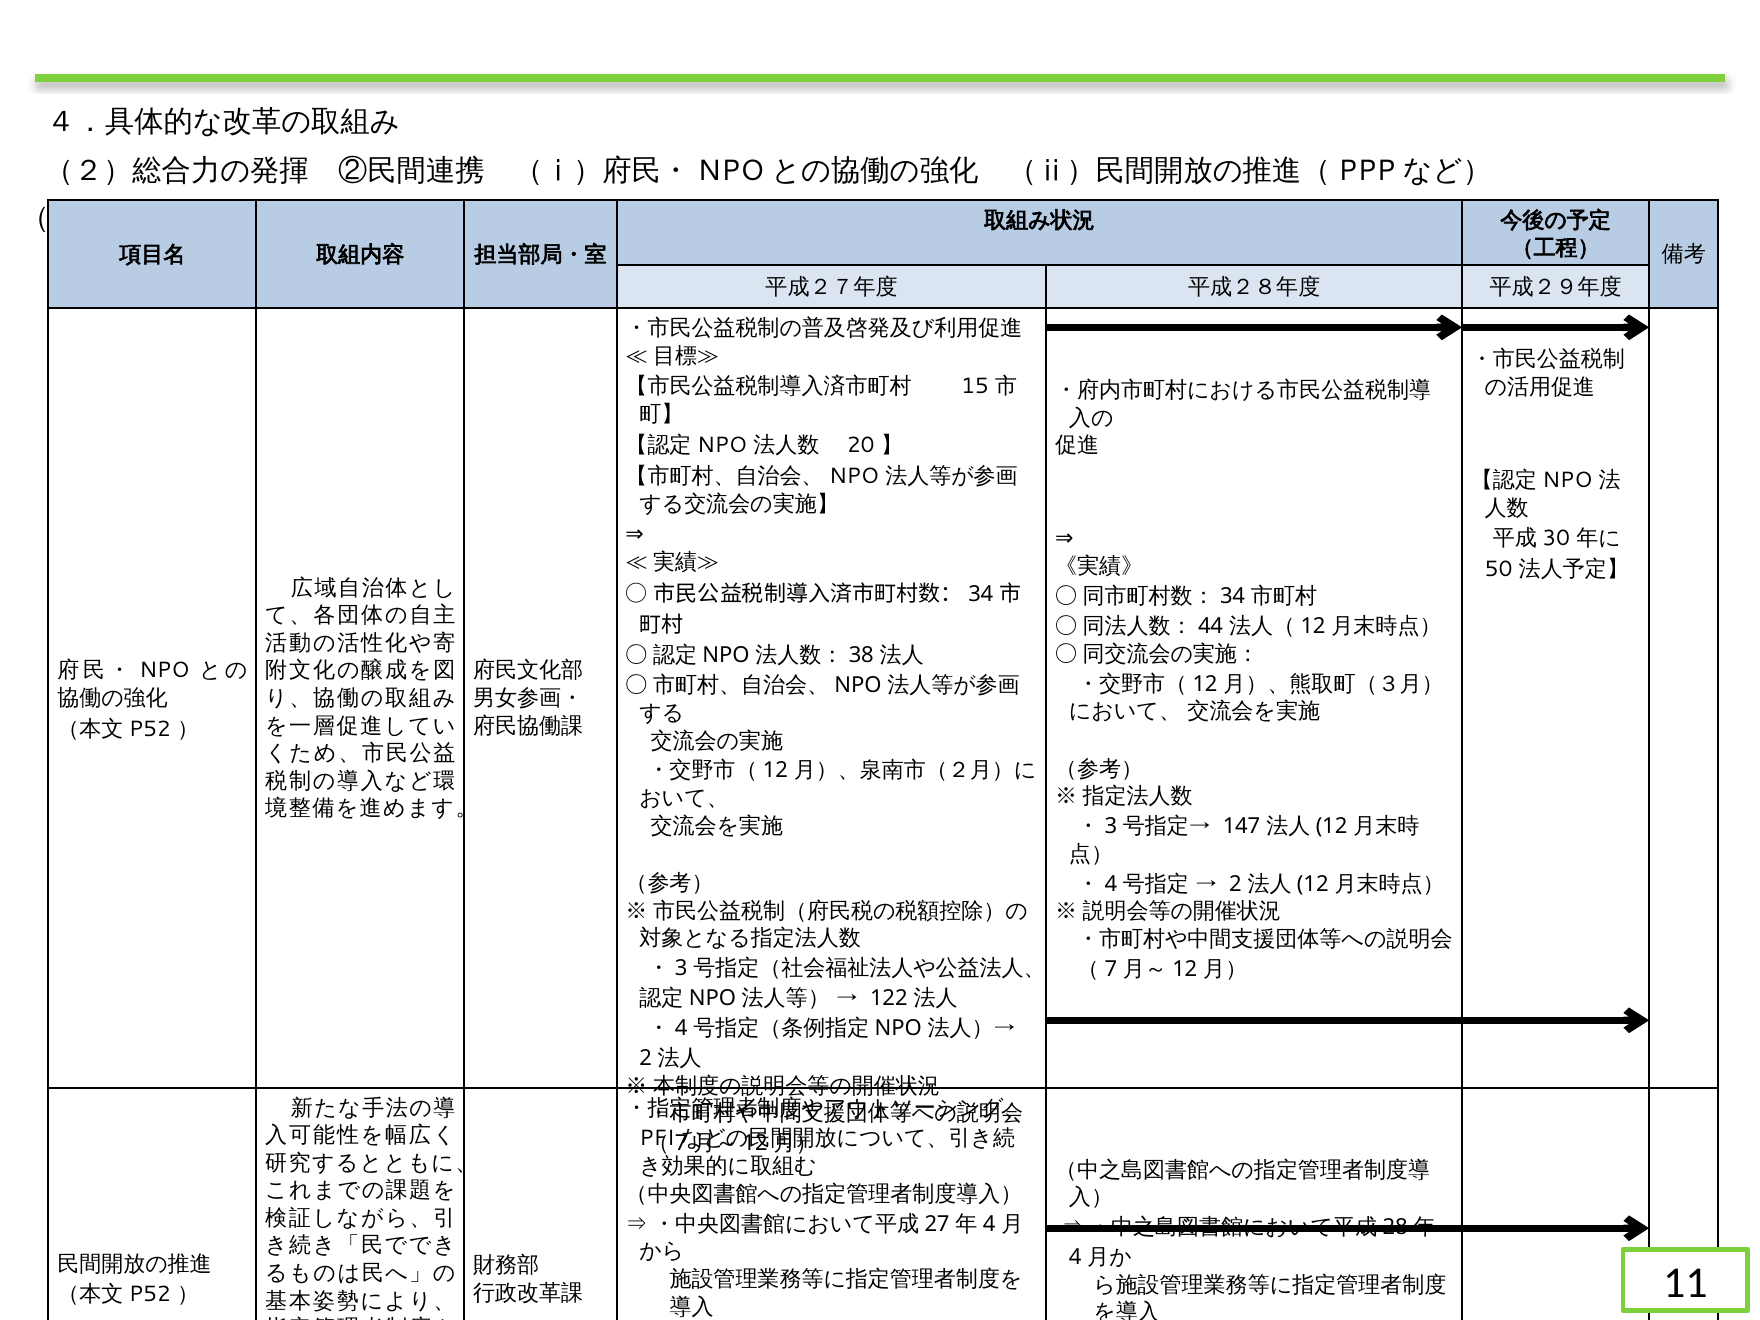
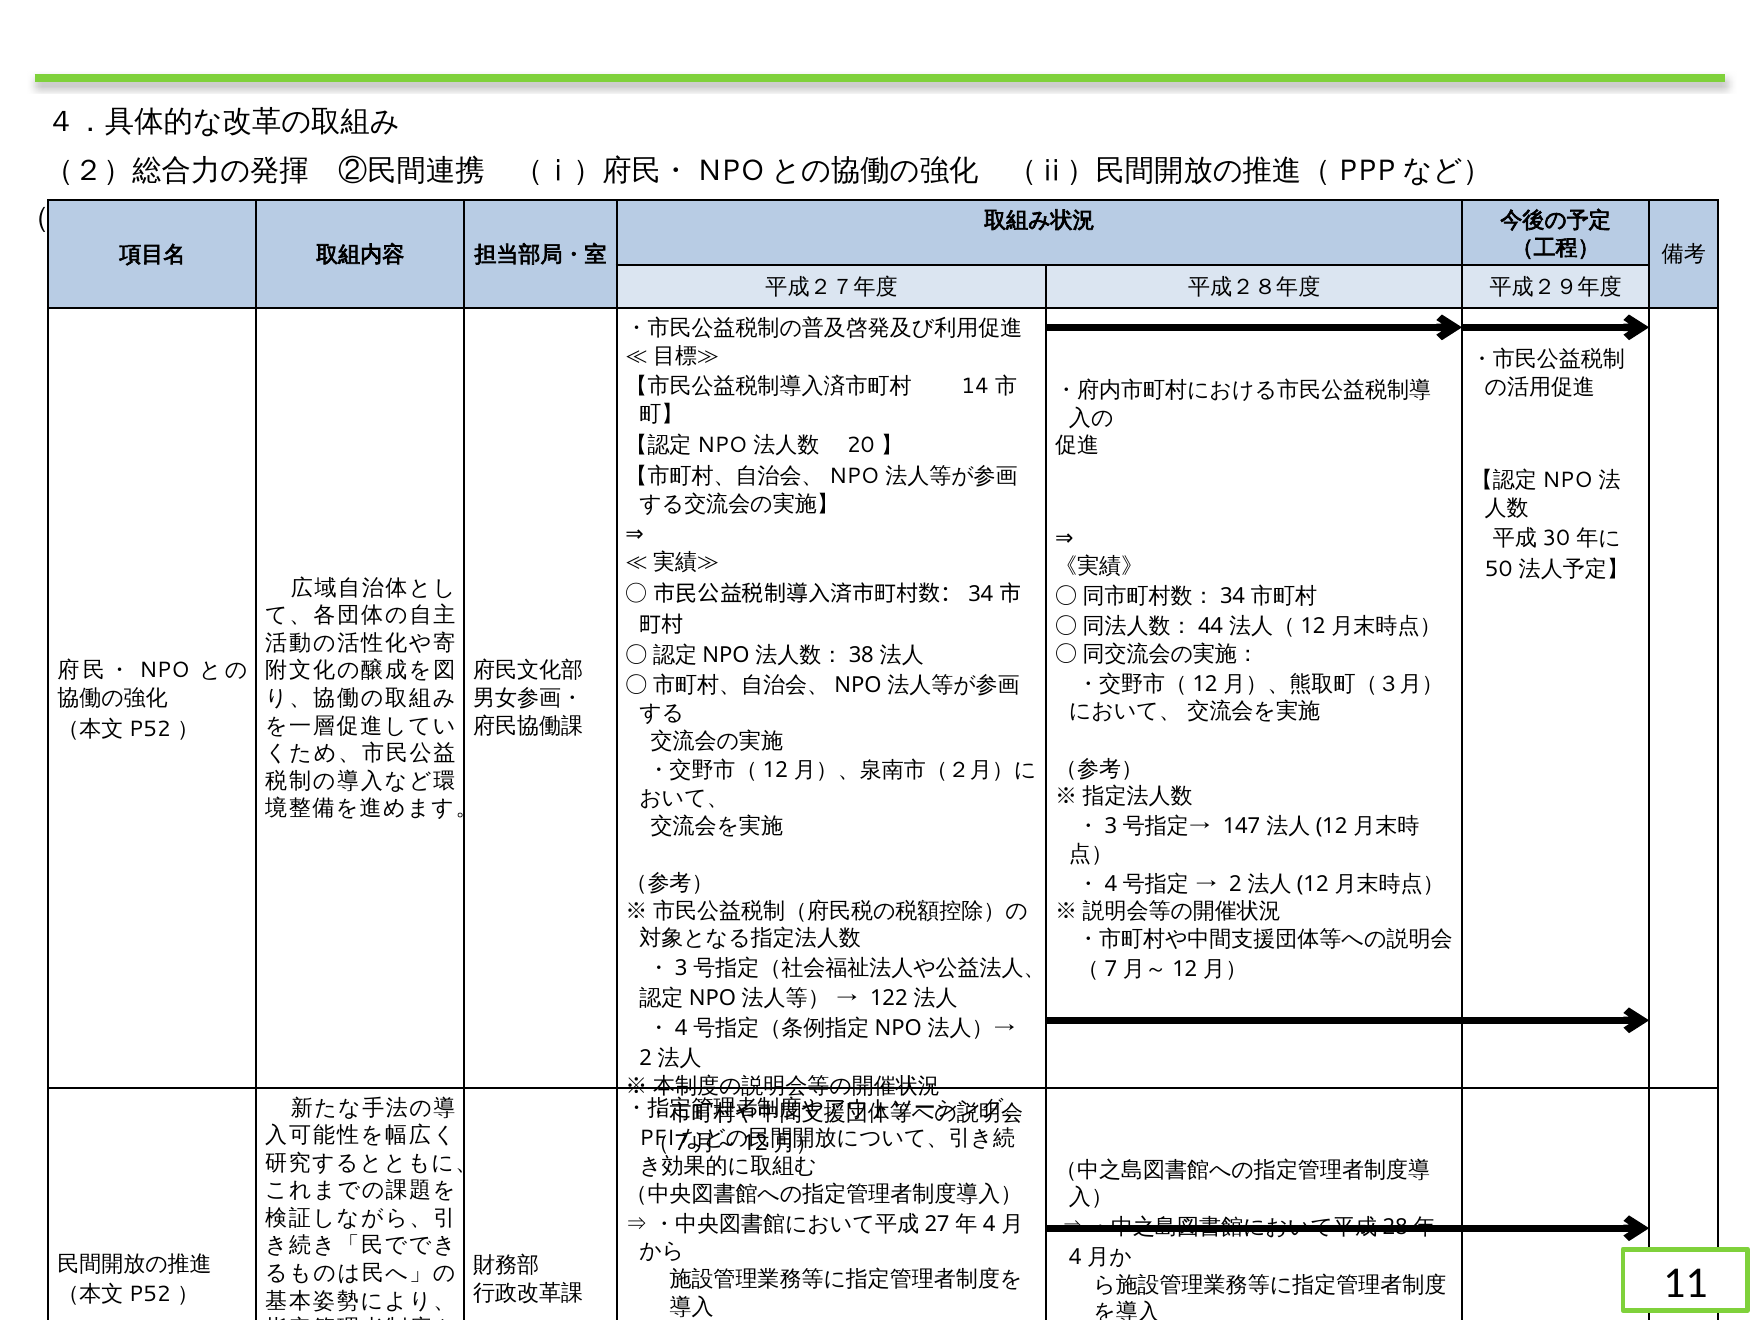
15: 15 -> 14
